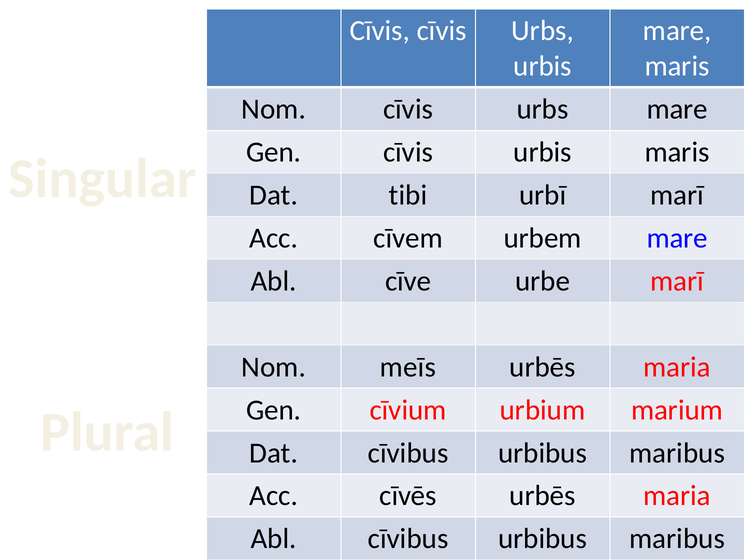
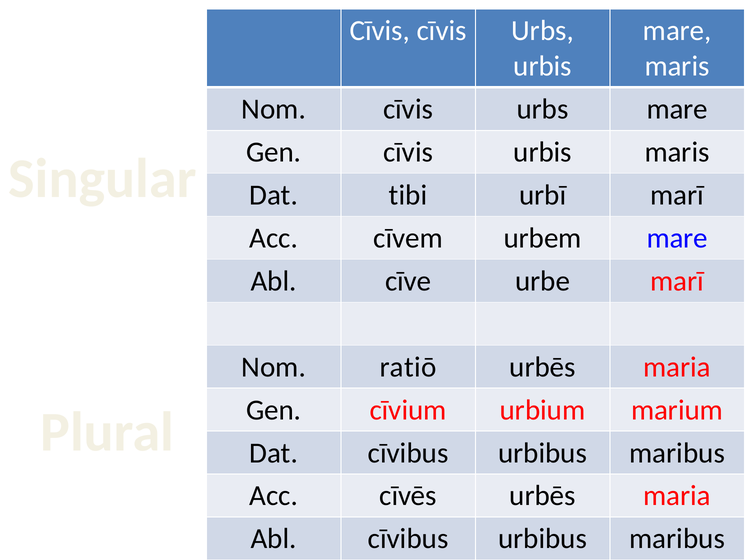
meīs: meīs -> ratiō
